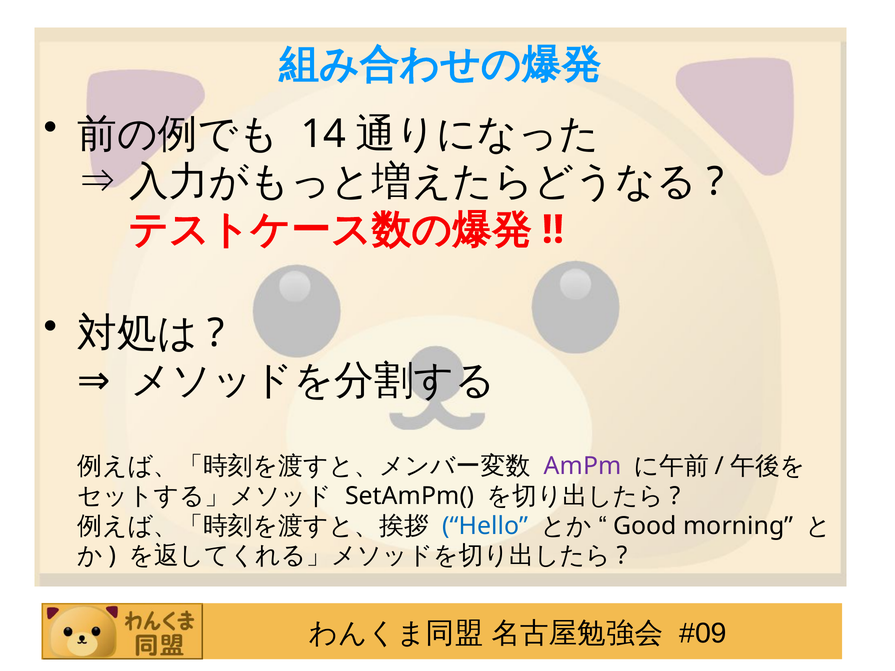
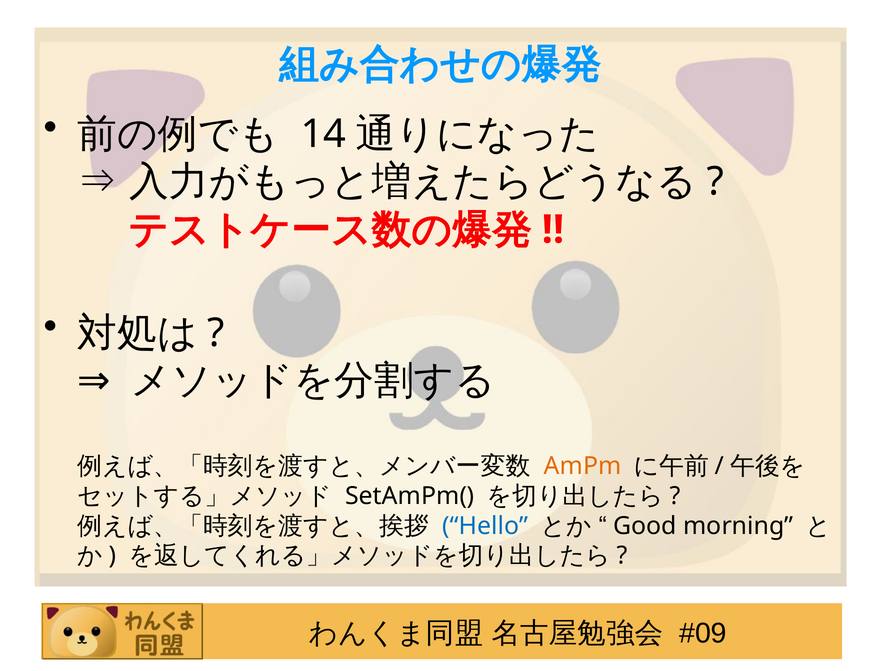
AmPm colour: purple -> orange
